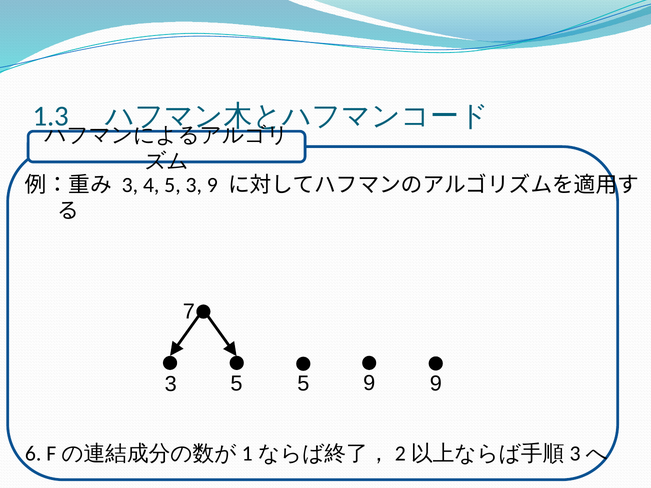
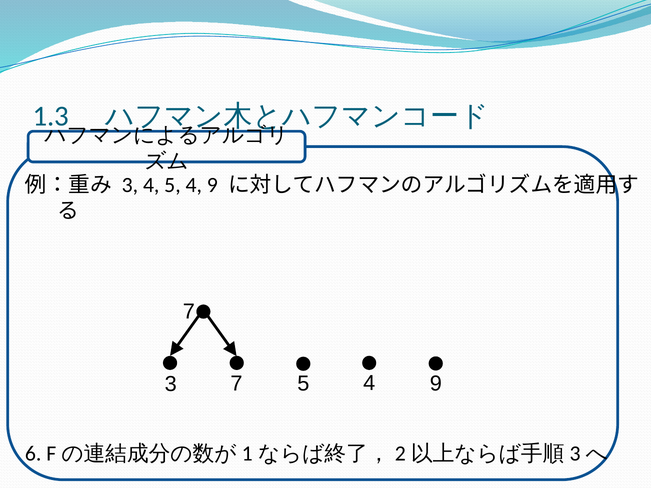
4 5 3: 3 -> 4
3 5: 5 -> 7
9 at (369, 383): 9 -> 4
